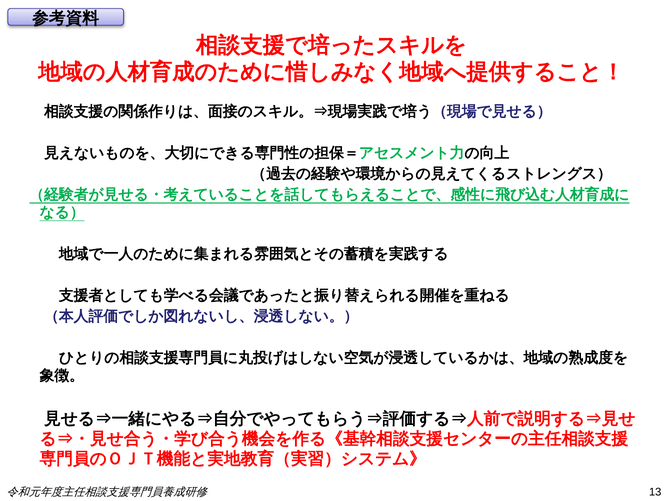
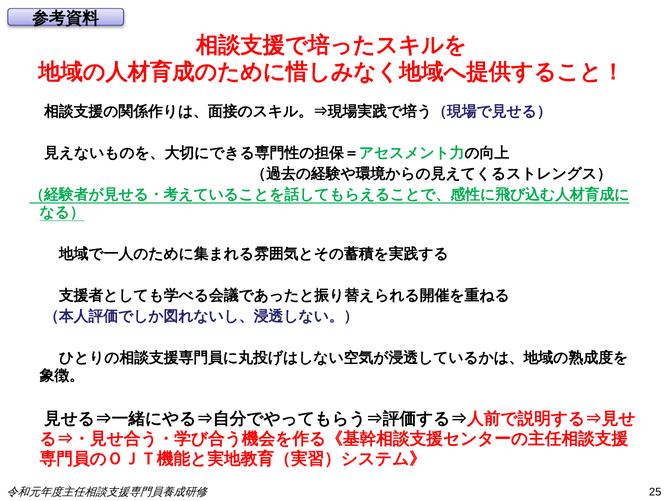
13: 13 -> 25
